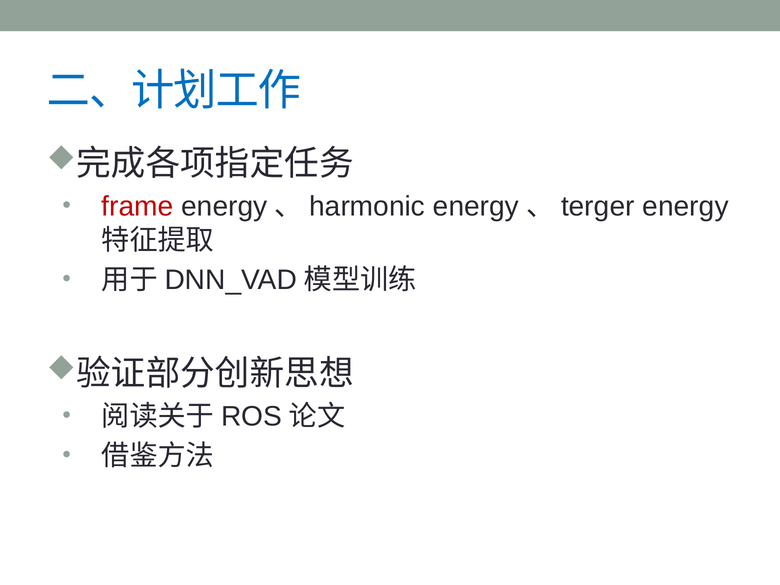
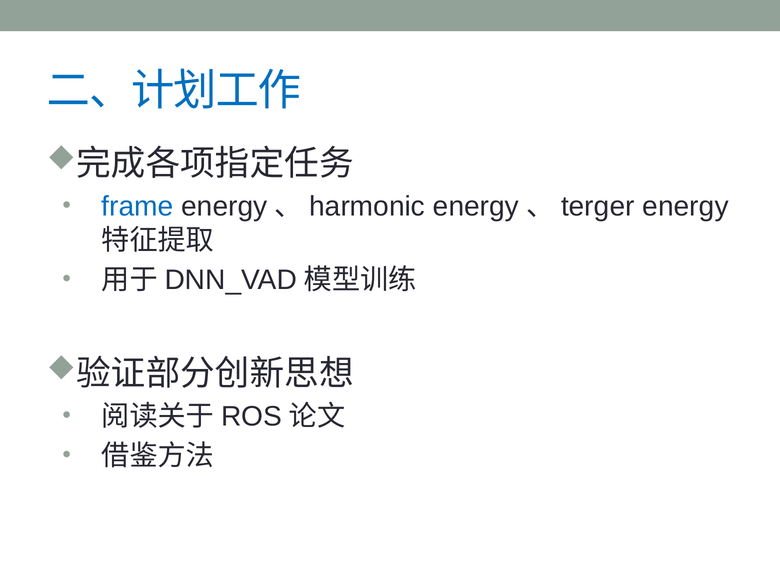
frame colour: red -> blue
